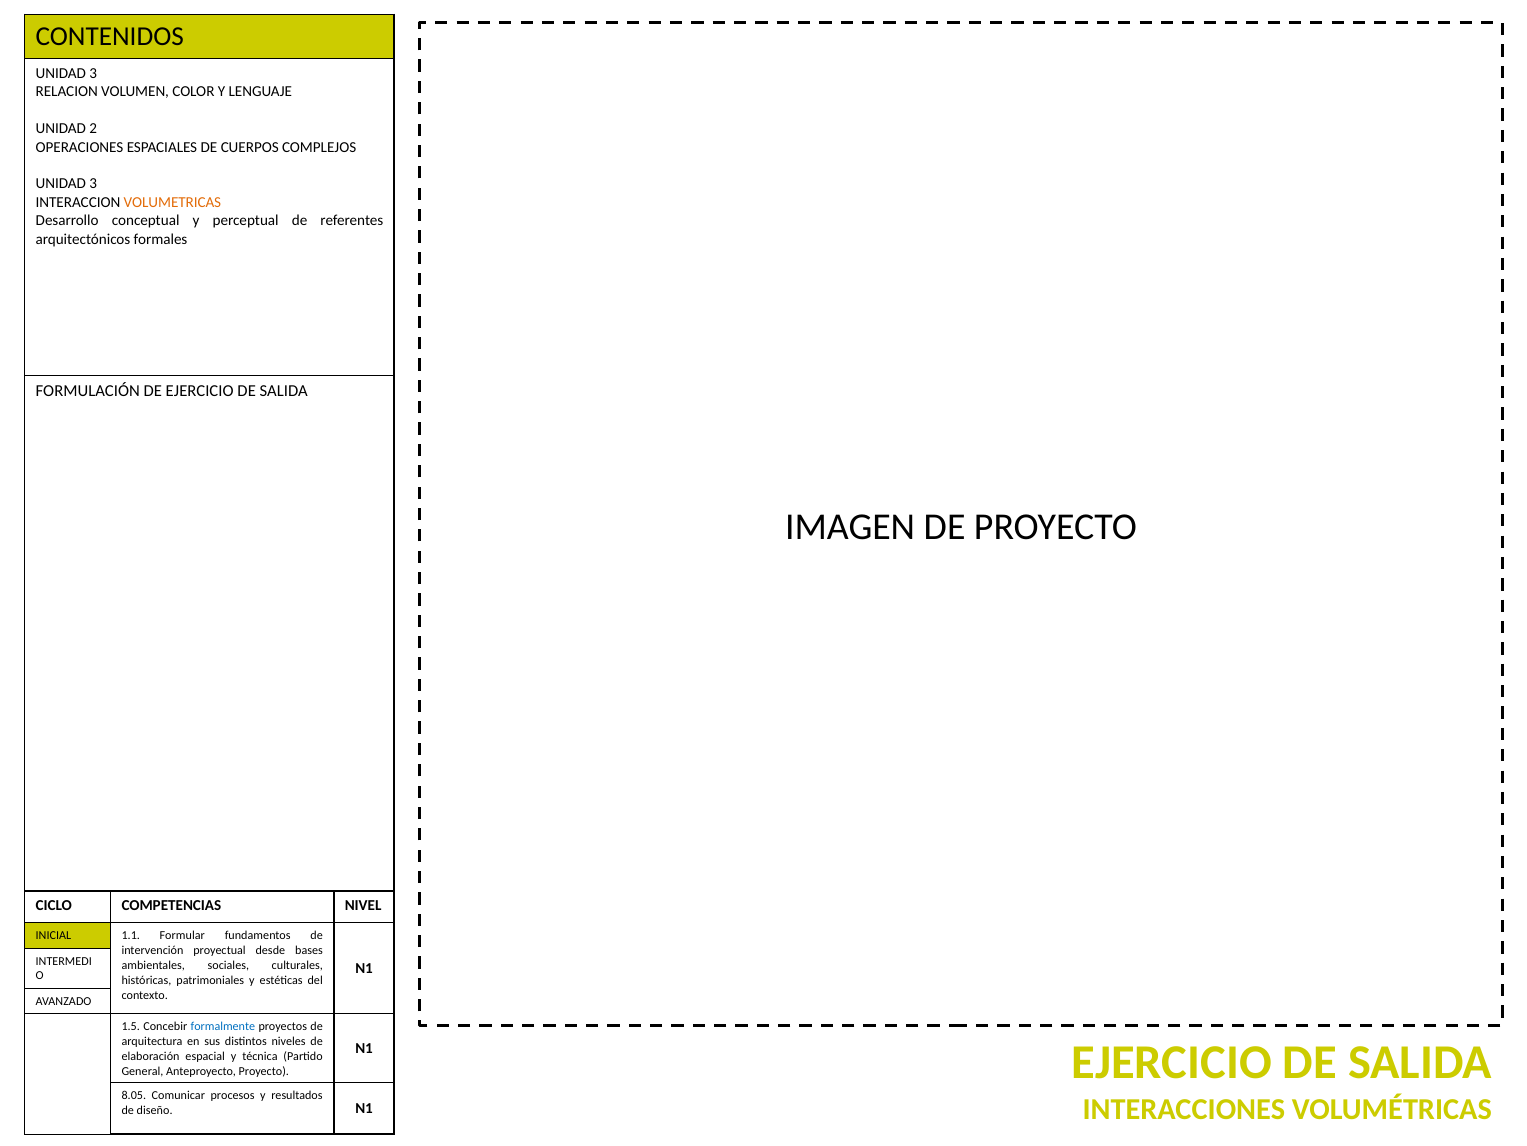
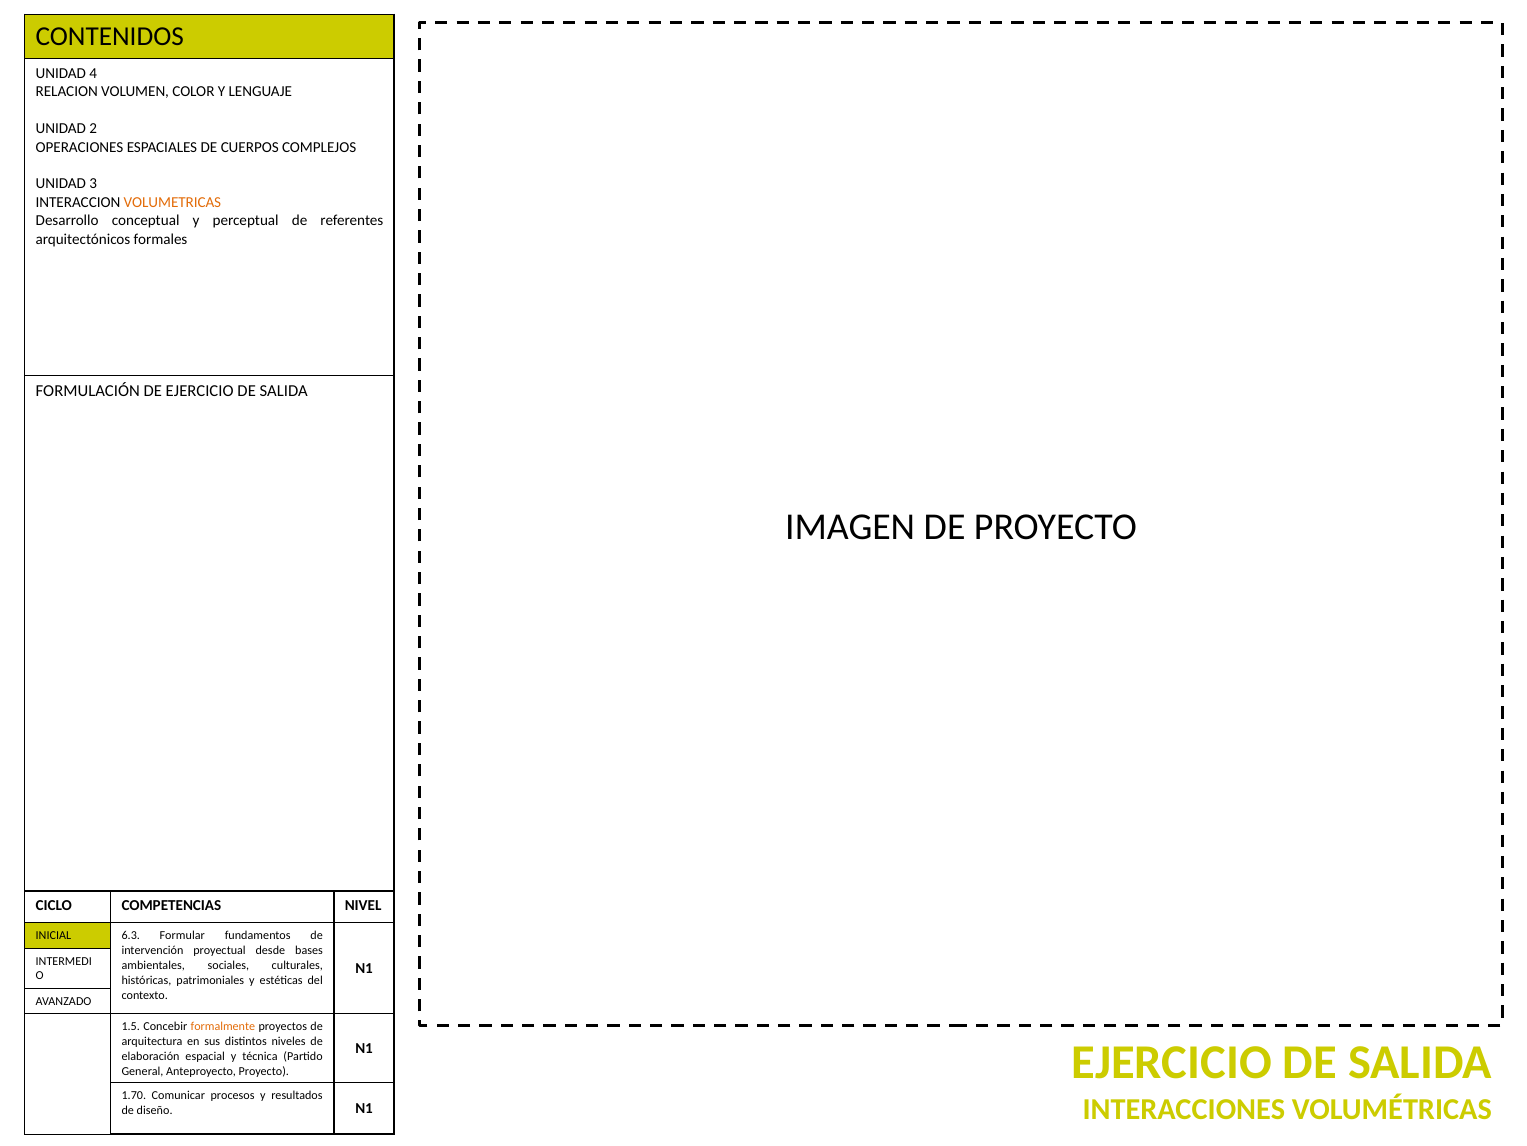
3 at (93, 74): 3 -> 4
1.1: 1.1 -> 6.3
formalmente colour: blue -> orange
8.05: 8.05 -> 1.70
